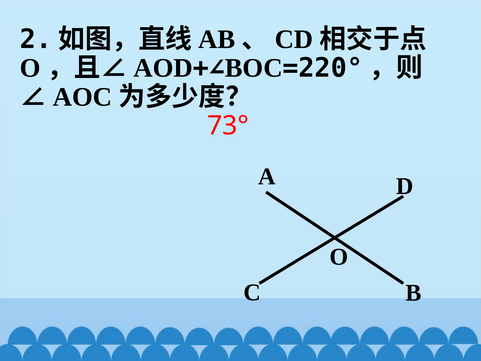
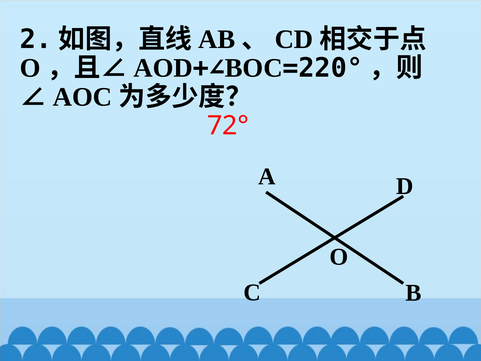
73°: 73° -> 72°
